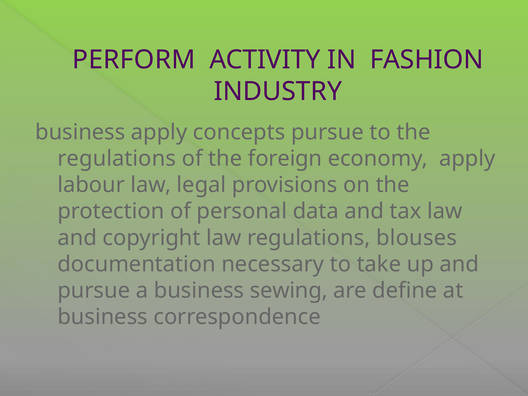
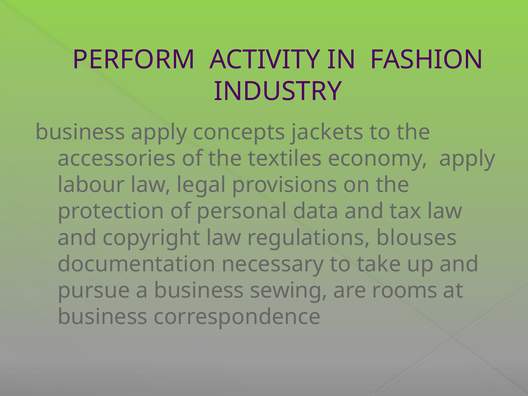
concepts pursue: pursue -> jackets
regulations at (117, 159): regulations -> accessories
foreign: foreign -> textiles
define: define -> rooms
